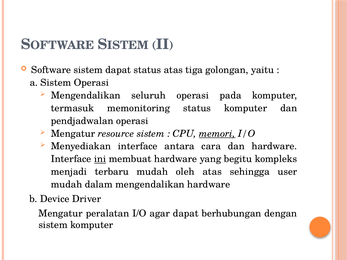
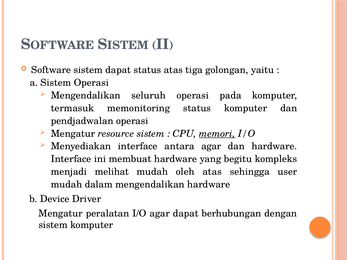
antara cara: cara -> agar
ini underline: present -> none
terbaru: terbaru -> melihat
